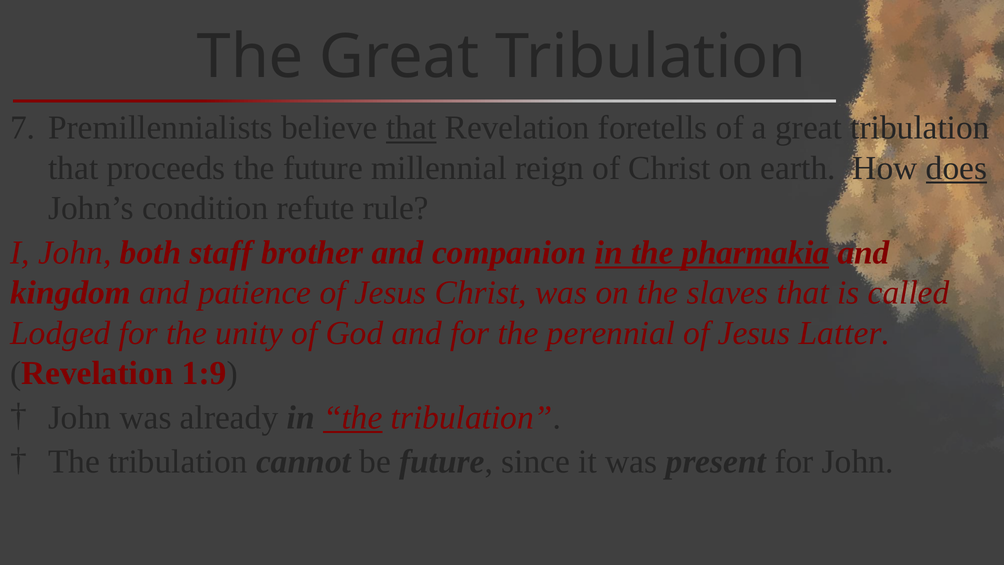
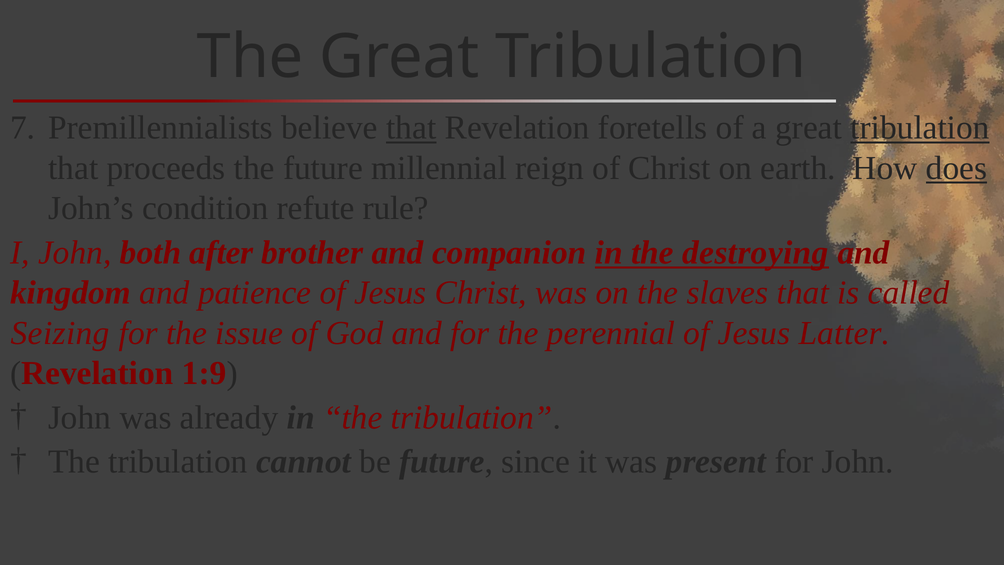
tribulation at (920, 128) underline: none -> present
staff: staff -> after
pharmakia: pharmakia -> destroying
Lodged: Lodged -> Seizing
unity: unity -> issue
the at (353, 417) underline: present -> none
